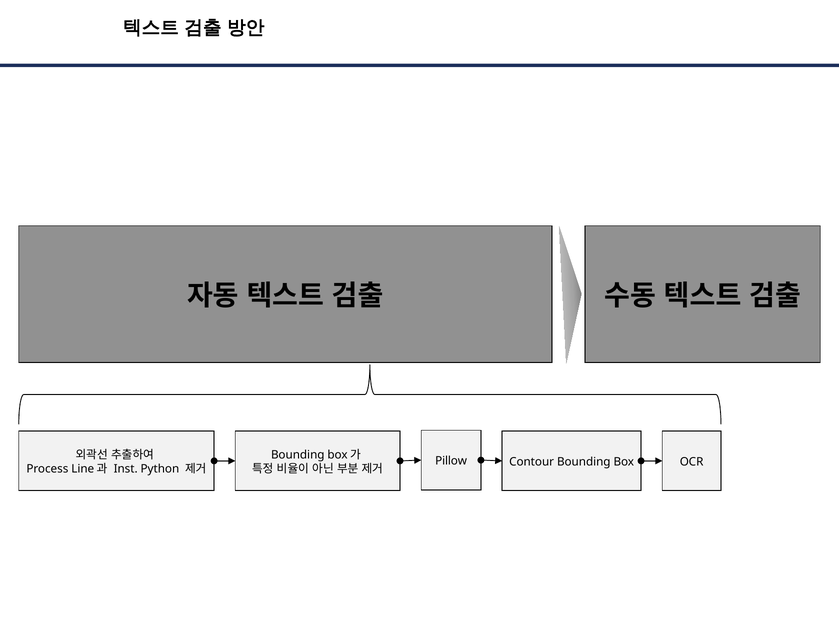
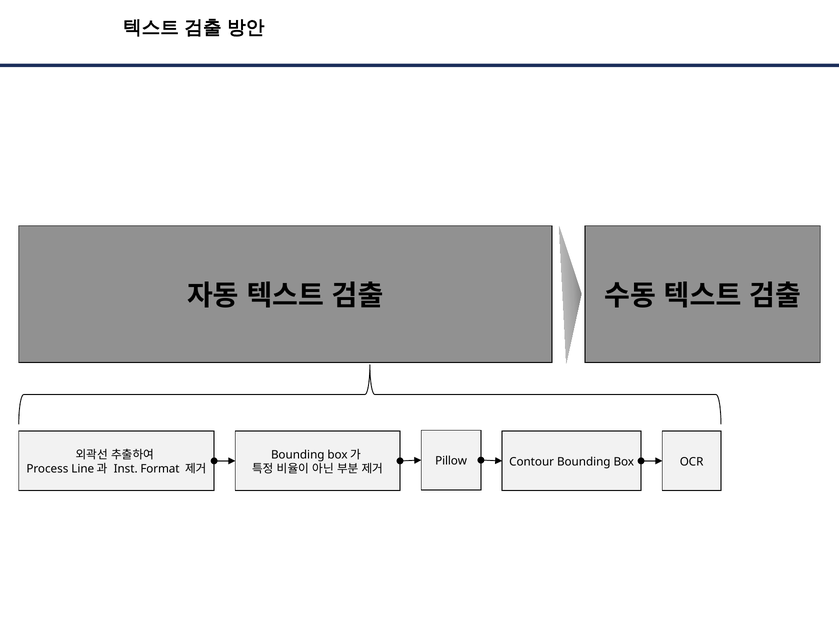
Python: Python -> Format
